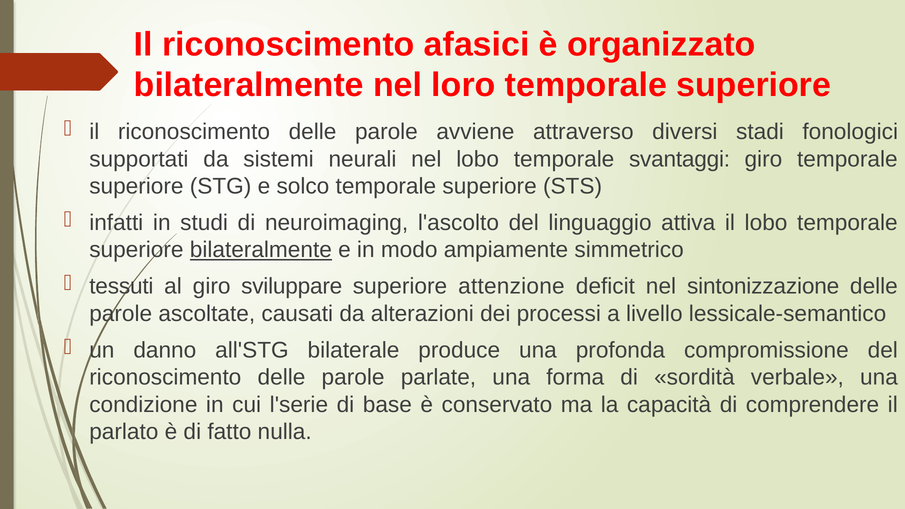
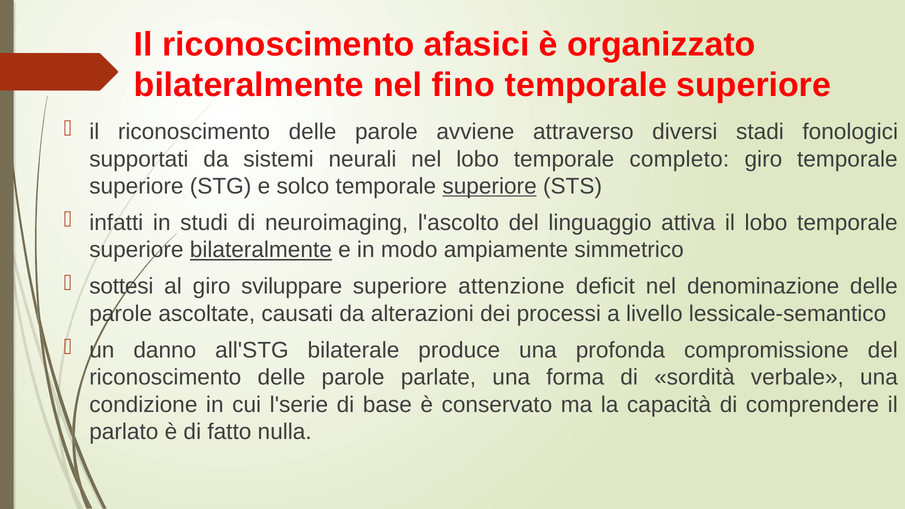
loro: loro -> fino
svantaggi: svantaggi -> completo
superiore at (490, 186) underline: none -> present
tessuti: tessuti -> sottesi
sintonizzazione: sintonizzazione -> denominazione
